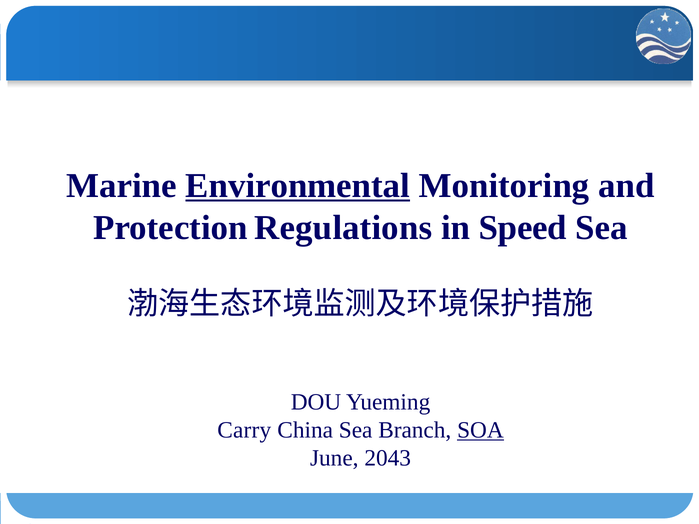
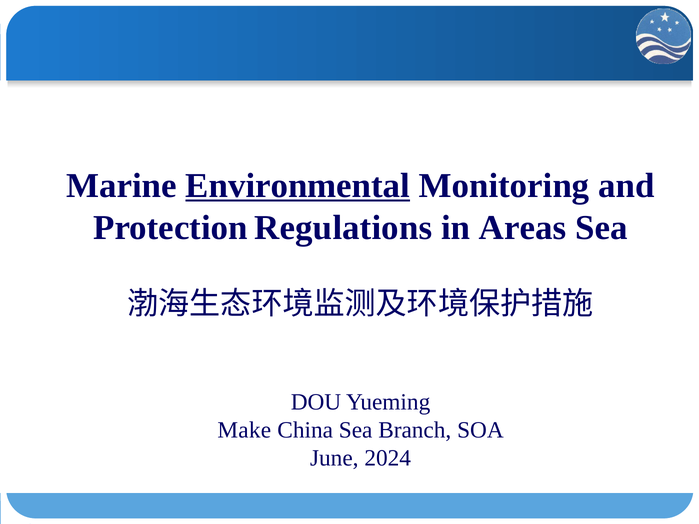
Speed: Speed -> Areas
Carry: Carry -> Make
SOA underline: present -> none
2043: 2043 -> 2024
